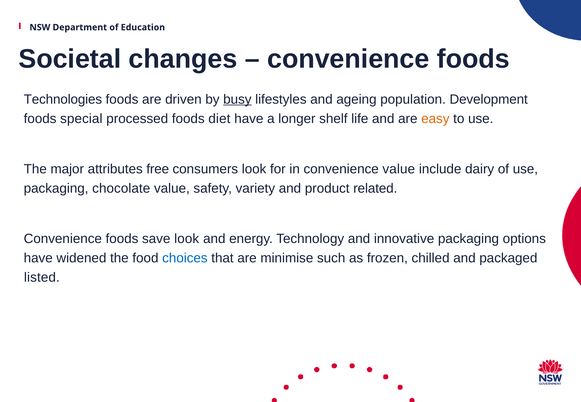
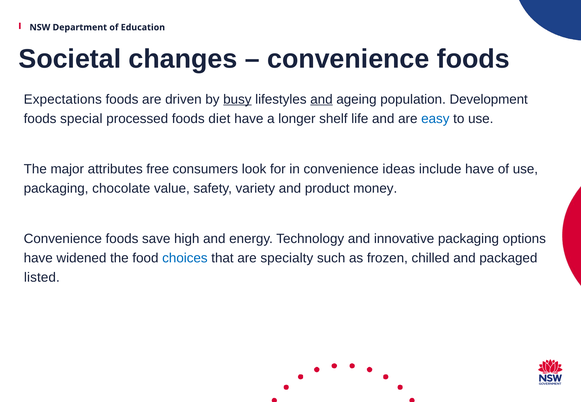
Technologies: Technologies -> Expectations
and at (321, 99) underline: none -> present
easy colour: orange -> blue
convenience value: value -> ideas
include dairy: dairy -> have
related: related -> money
save look: look -> high
minimise: minimise -> specialty
